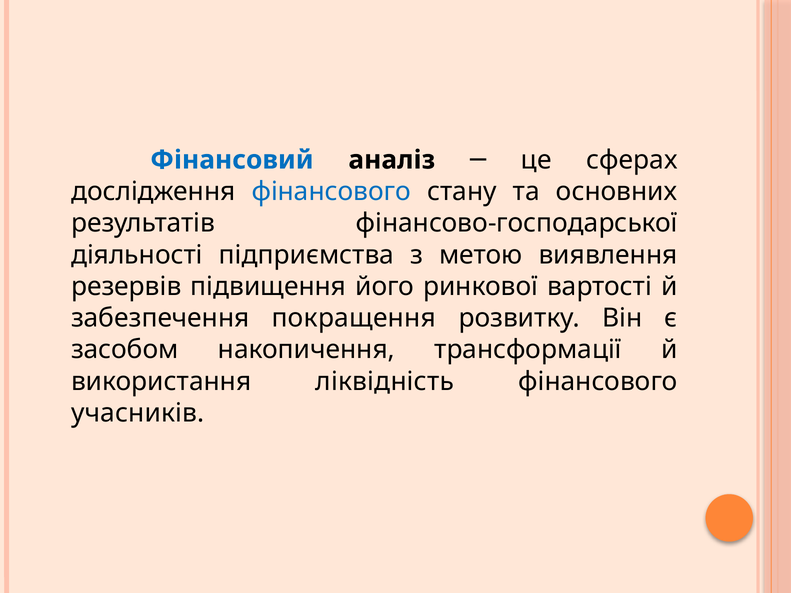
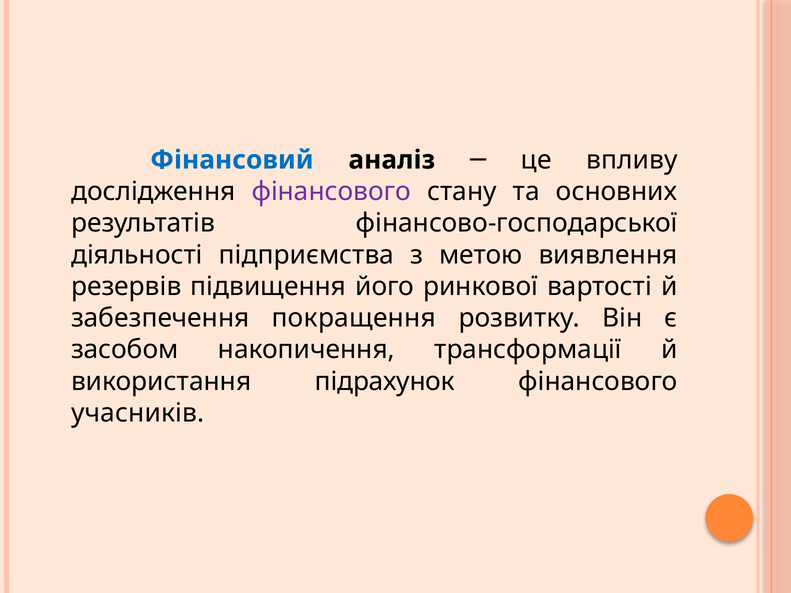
сферах: сферах -> впливу
фінансового at (331, 192) colour: blue -> purple
ліквідність: ліквідність -> підрахунок
